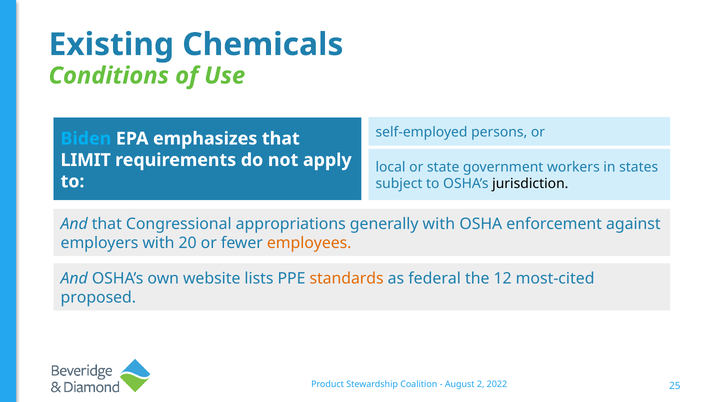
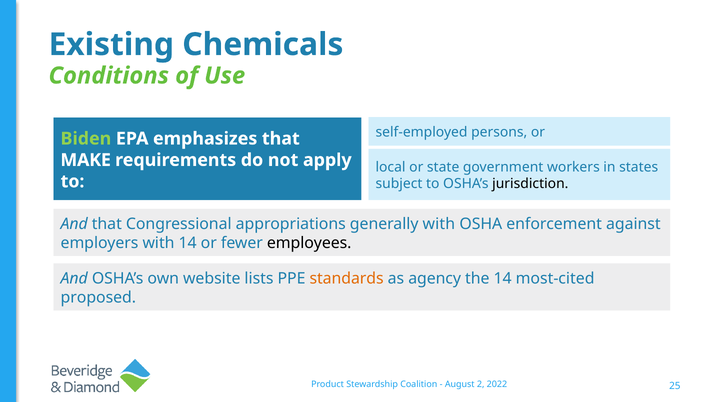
Biden colour: light blue -> light green
LIMIT: LIMIT -> MAKE
with 20: 20 -> 14
employees colour: orange -> black
federal: federal -> agency
the 12: 12 -> 14
